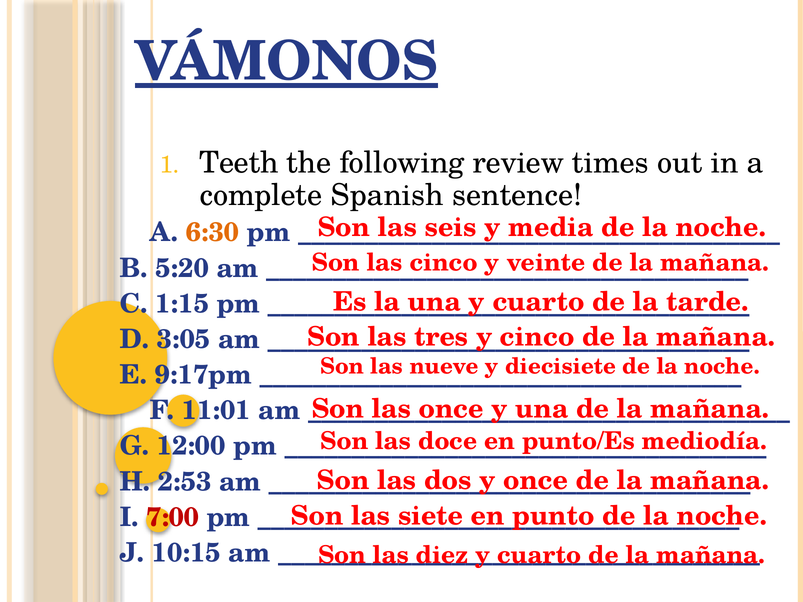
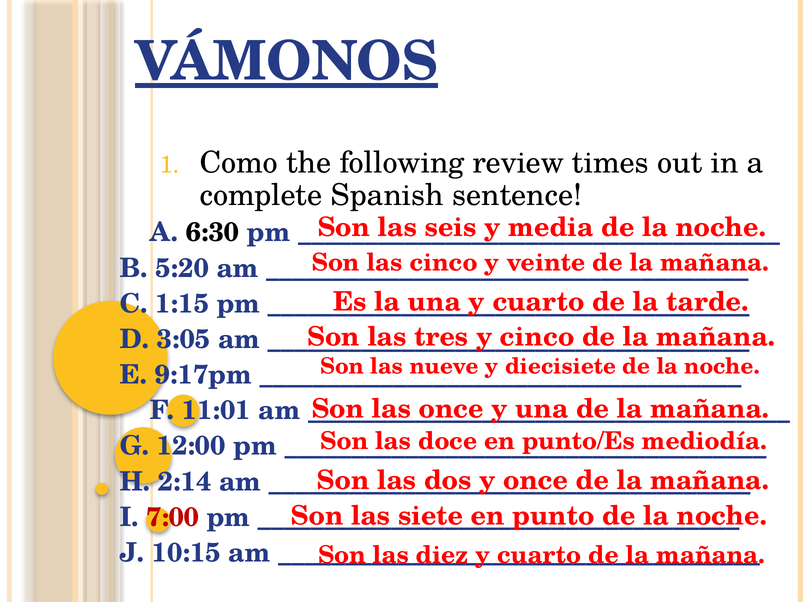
Teeth: Teeth -> Como
6:30 colour: orange -> black
2:53: 2:53 -> 2:14
